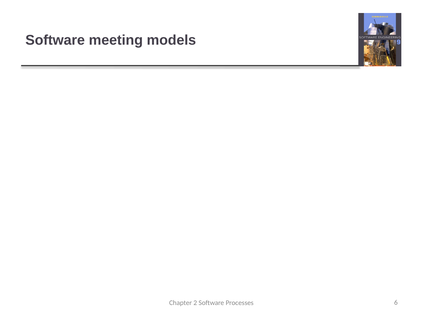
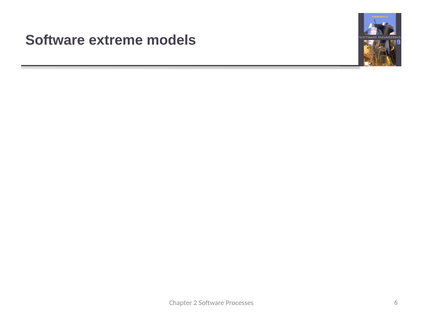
meeting: meeting -> extreme
